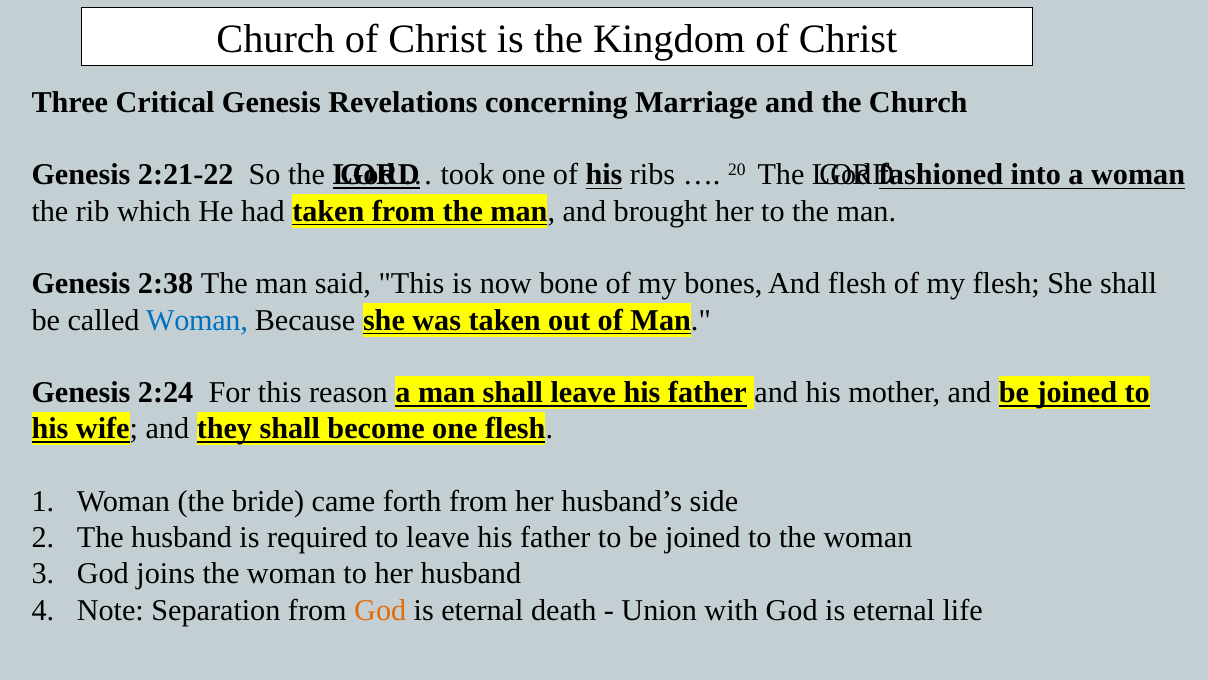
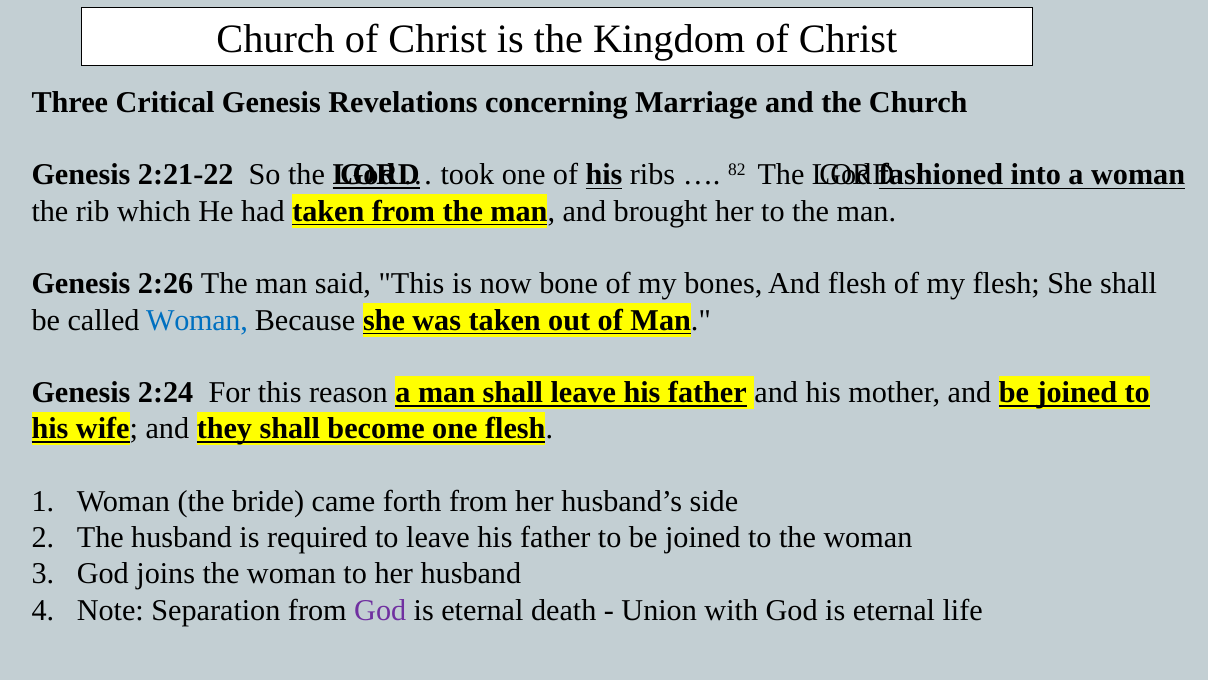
20: 20 -> 82
2:38: 2:38 -> 2:26
God at (380, 610) colour: orange -> purple
